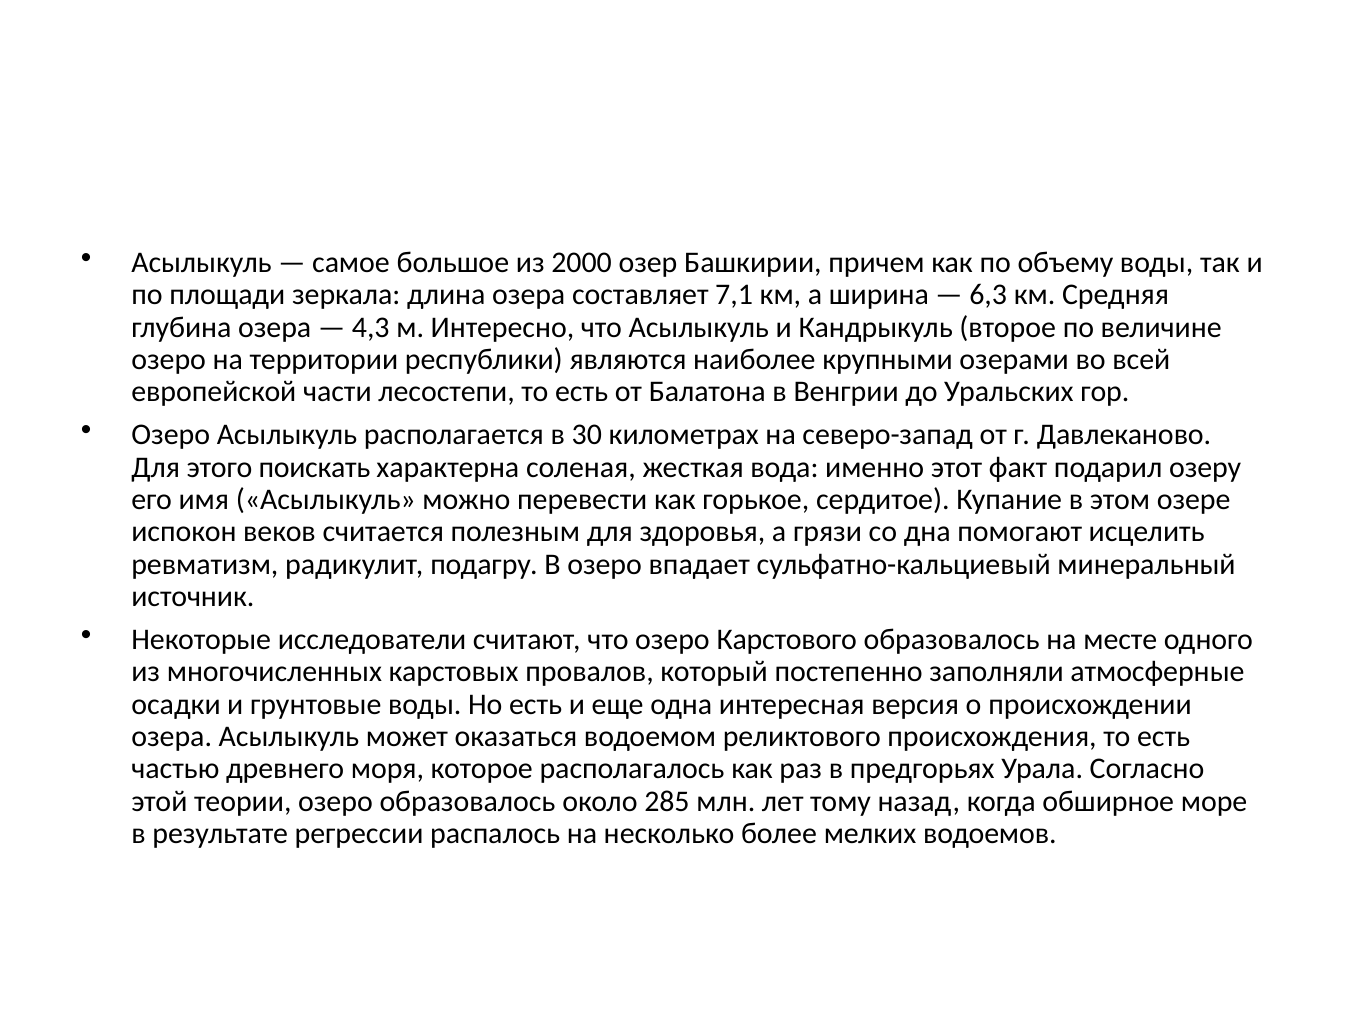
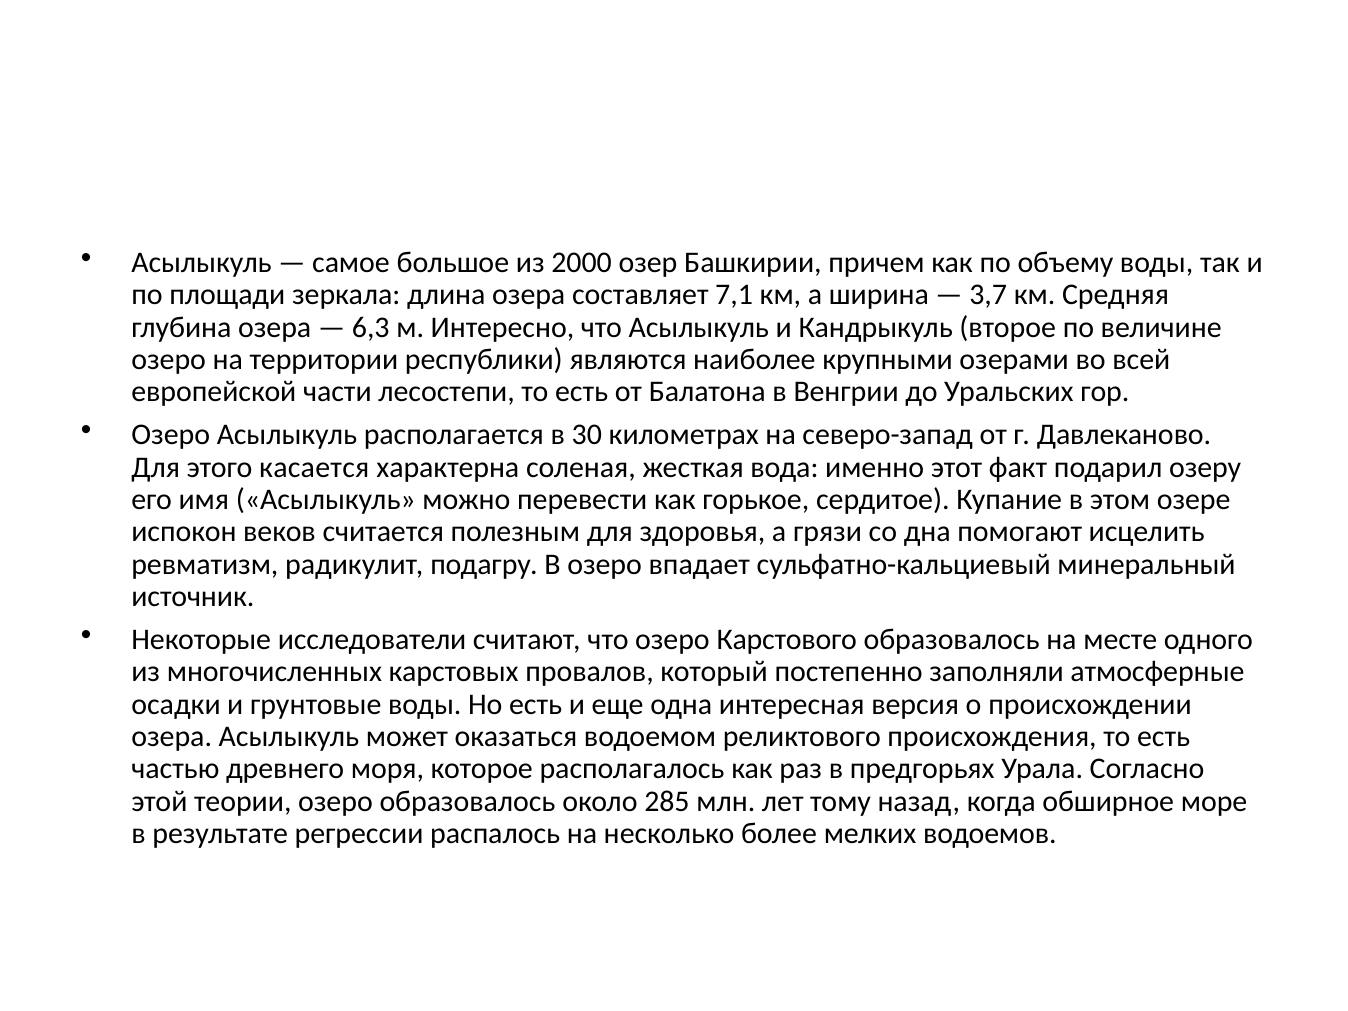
6,3: 6,3 -> 3,7
4,3: 4,3 -> 6,3
поискать: поискать -> касается
